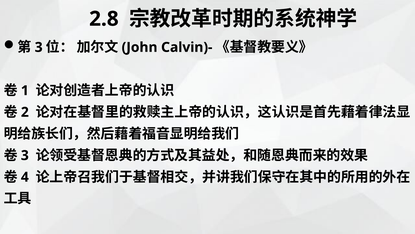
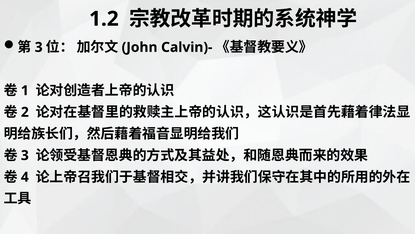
2.8: 2.8 -> 1.2
